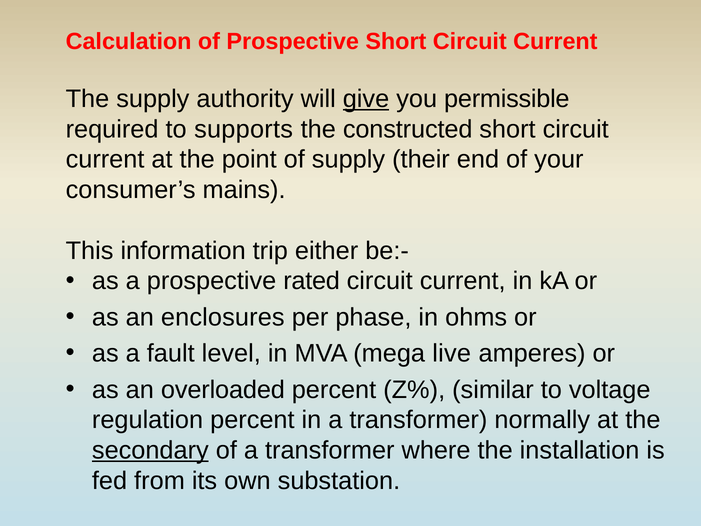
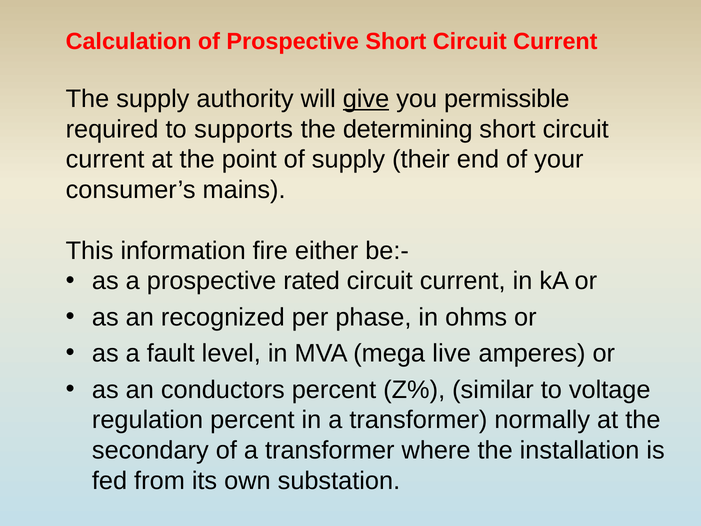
constructed: constructed -> determining
trip: trip -> fire
enclosures: enclosures -> recognized
overloaded: overloaded -> conductors
secondary underline: present -> none
